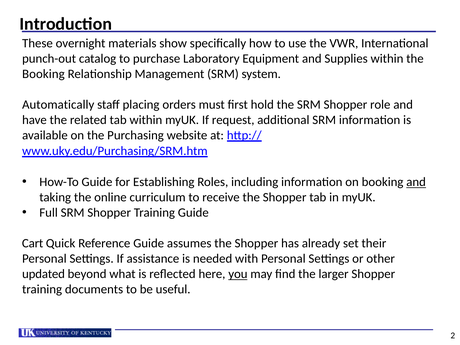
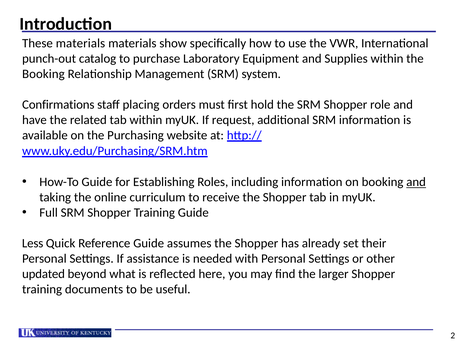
These overnight: overnight -> materials
Automatically: Automatically -> Confirmations
Cart: Cart -> Less
you underline: present -> none
